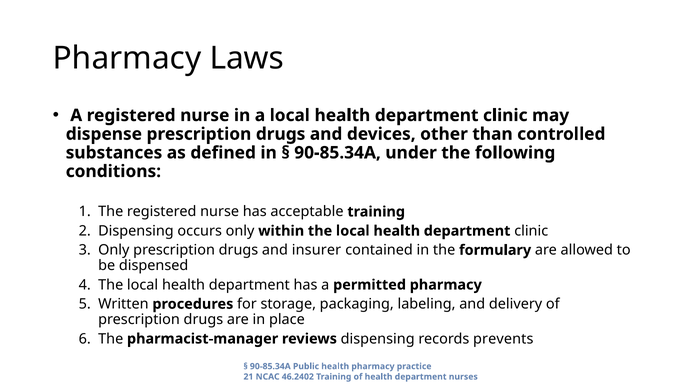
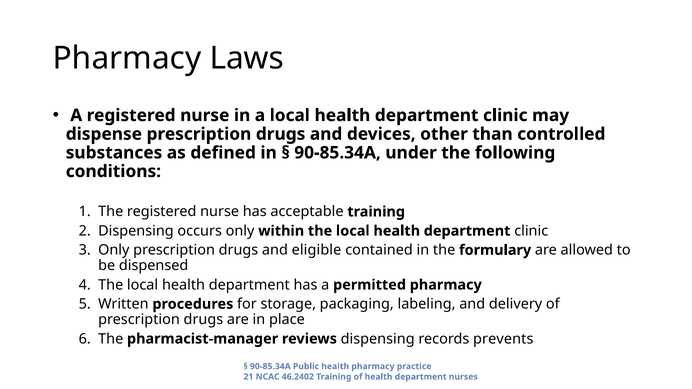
insurer: insurer -> eligible
